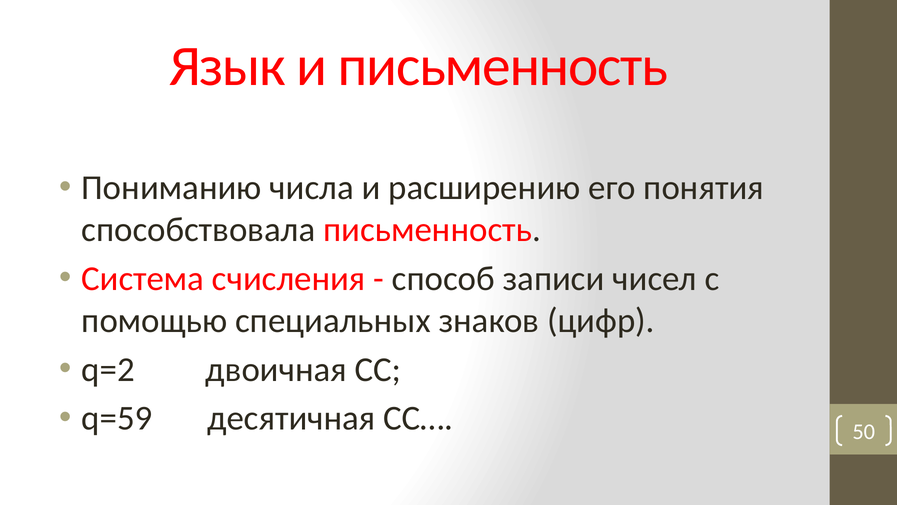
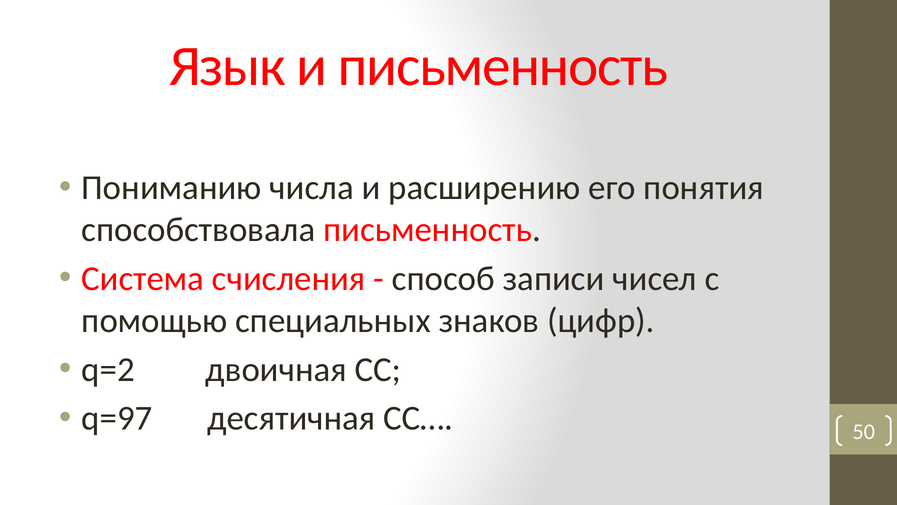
q=59: q=59 -> q=97
